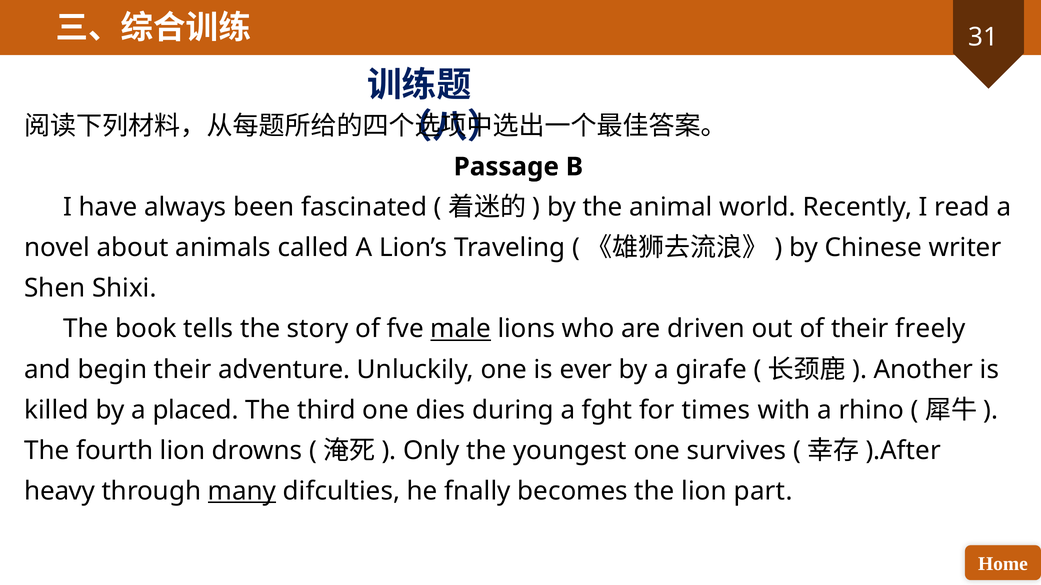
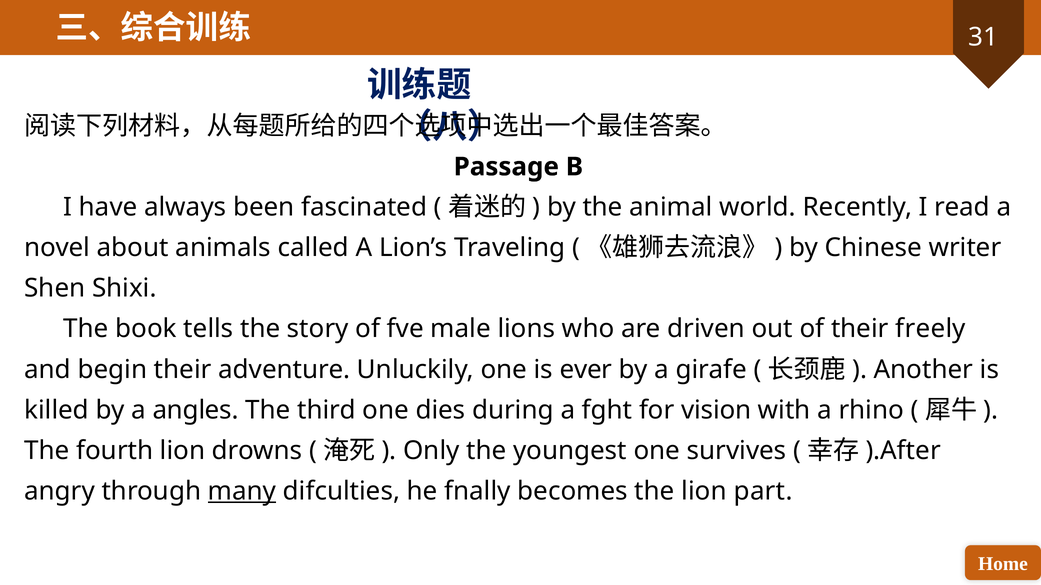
male underline: present -> none
placed: placed -> angles
times: times -> vision
heavy: heavy -> angry
